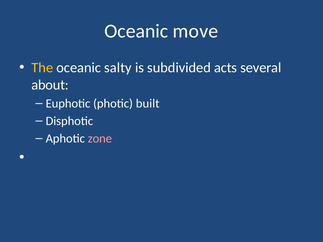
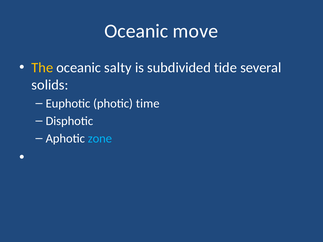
acts: acts -> tide
about: about -> solids
built: built -> time
zone colour: pink -> light blue
